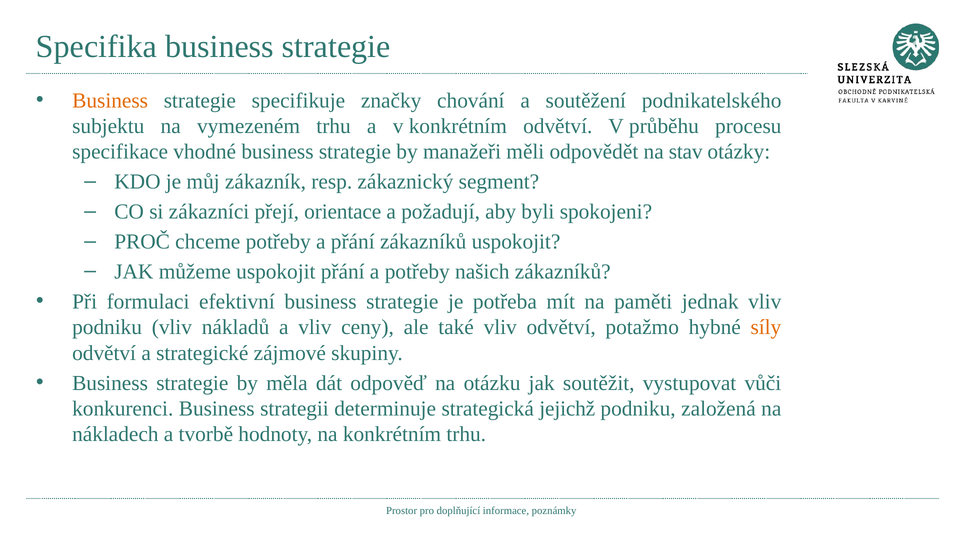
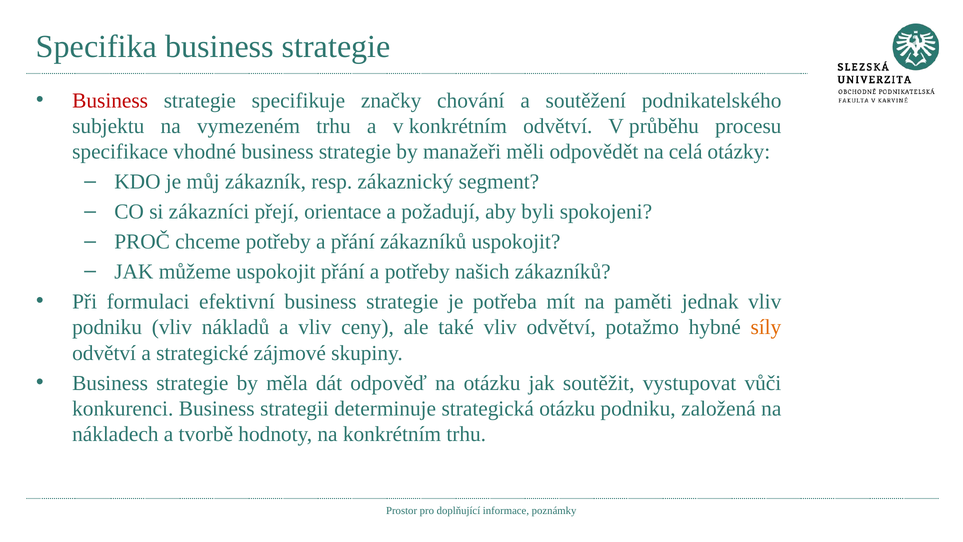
Business at (110, 100) colour: orange -> red
stav: stav -> celá
strategická jejichž: jejichž -> otázku
